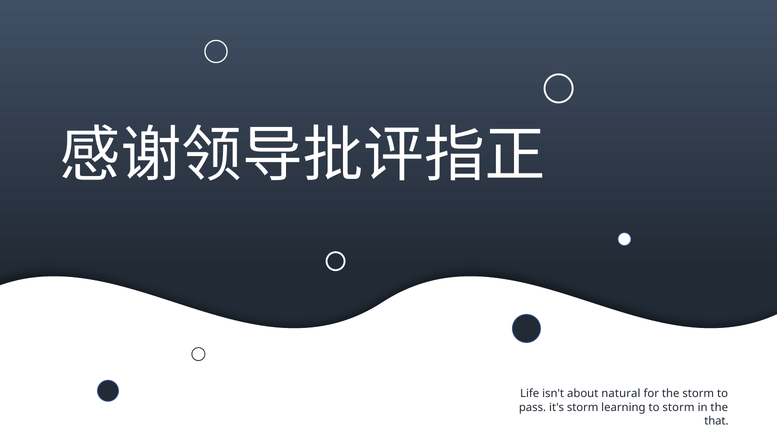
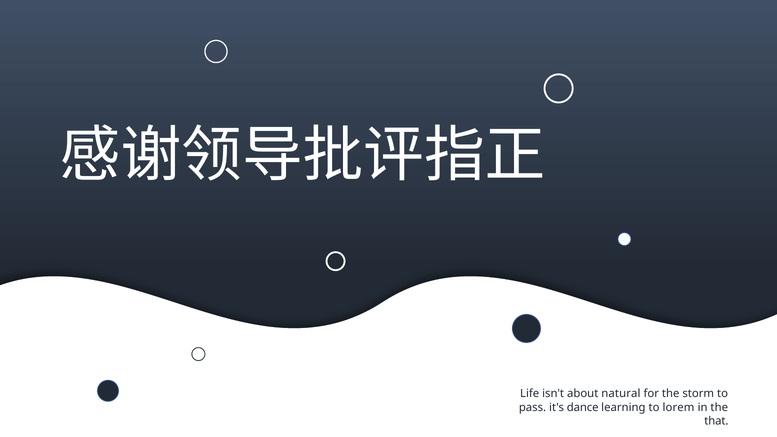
it's storm: storm -> dance
to storm: storm -> lorem
